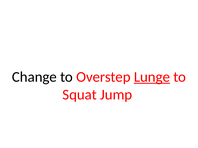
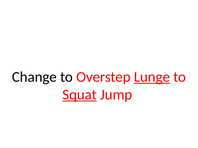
Squat underline: none -> present
